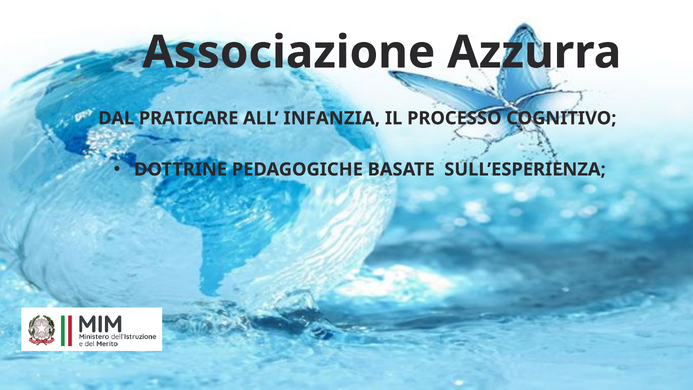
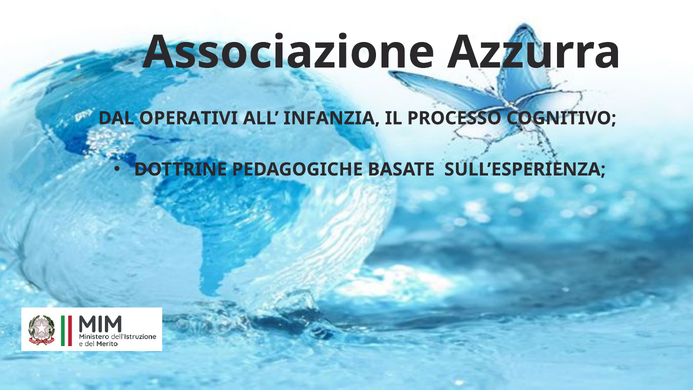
PRATICARE: PRATICARE -> OPERATIVI
